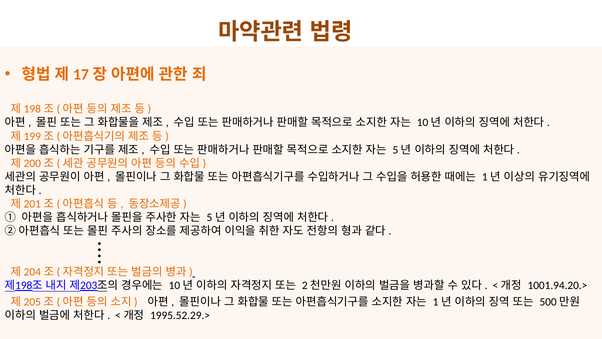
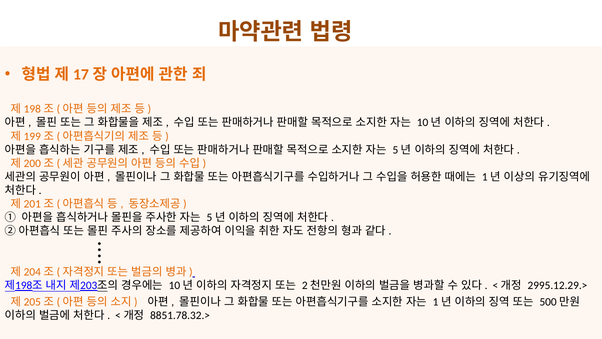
1001.94.20.>: 1001.94.20.> -> 2995.12.29.>
1995.52.29.>: 1995.52.29.> -> 8851.78.32.>
